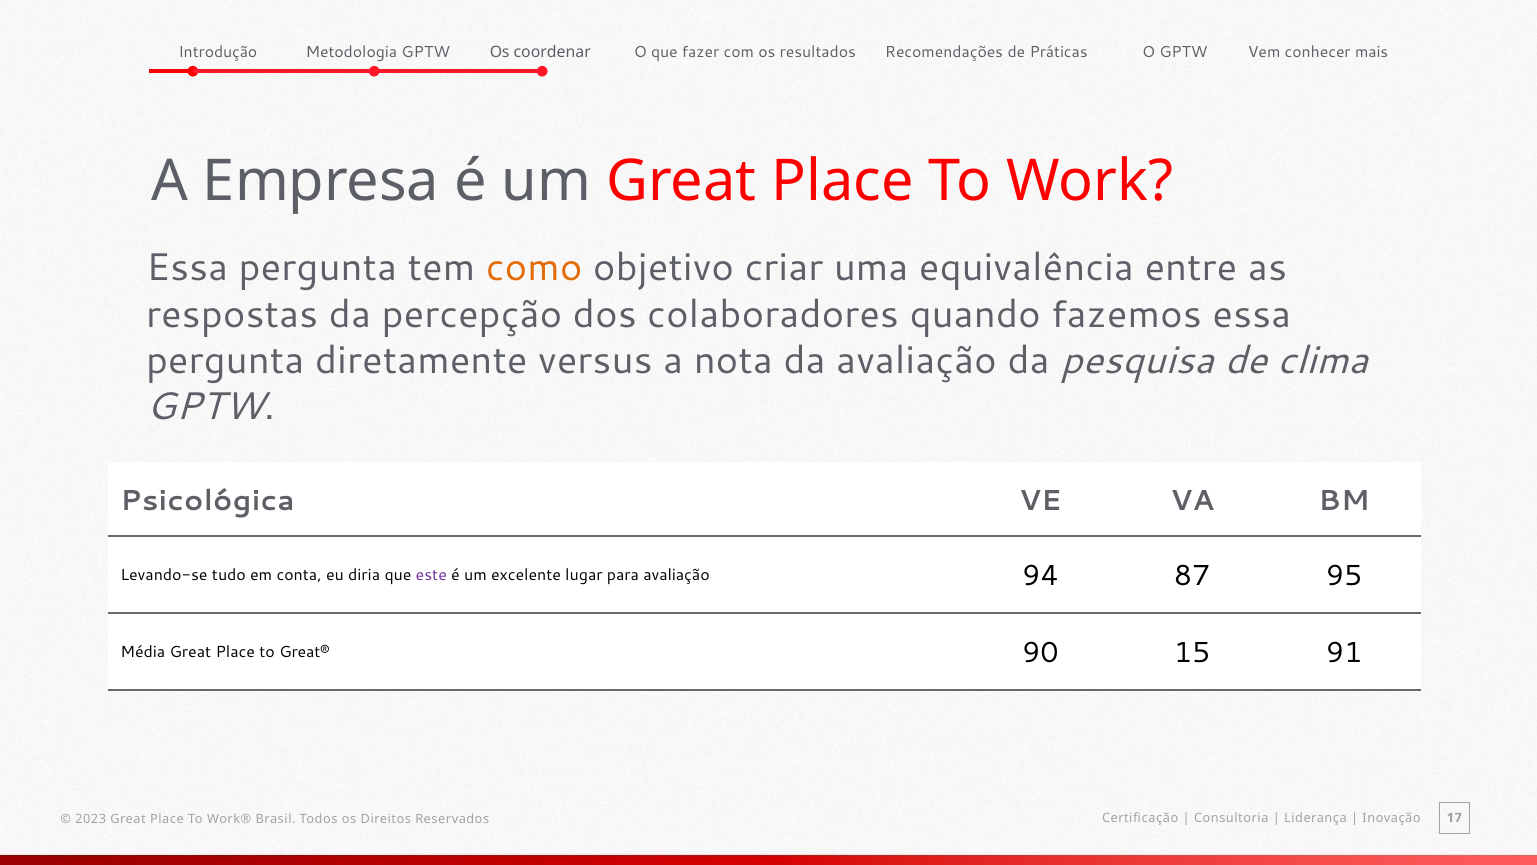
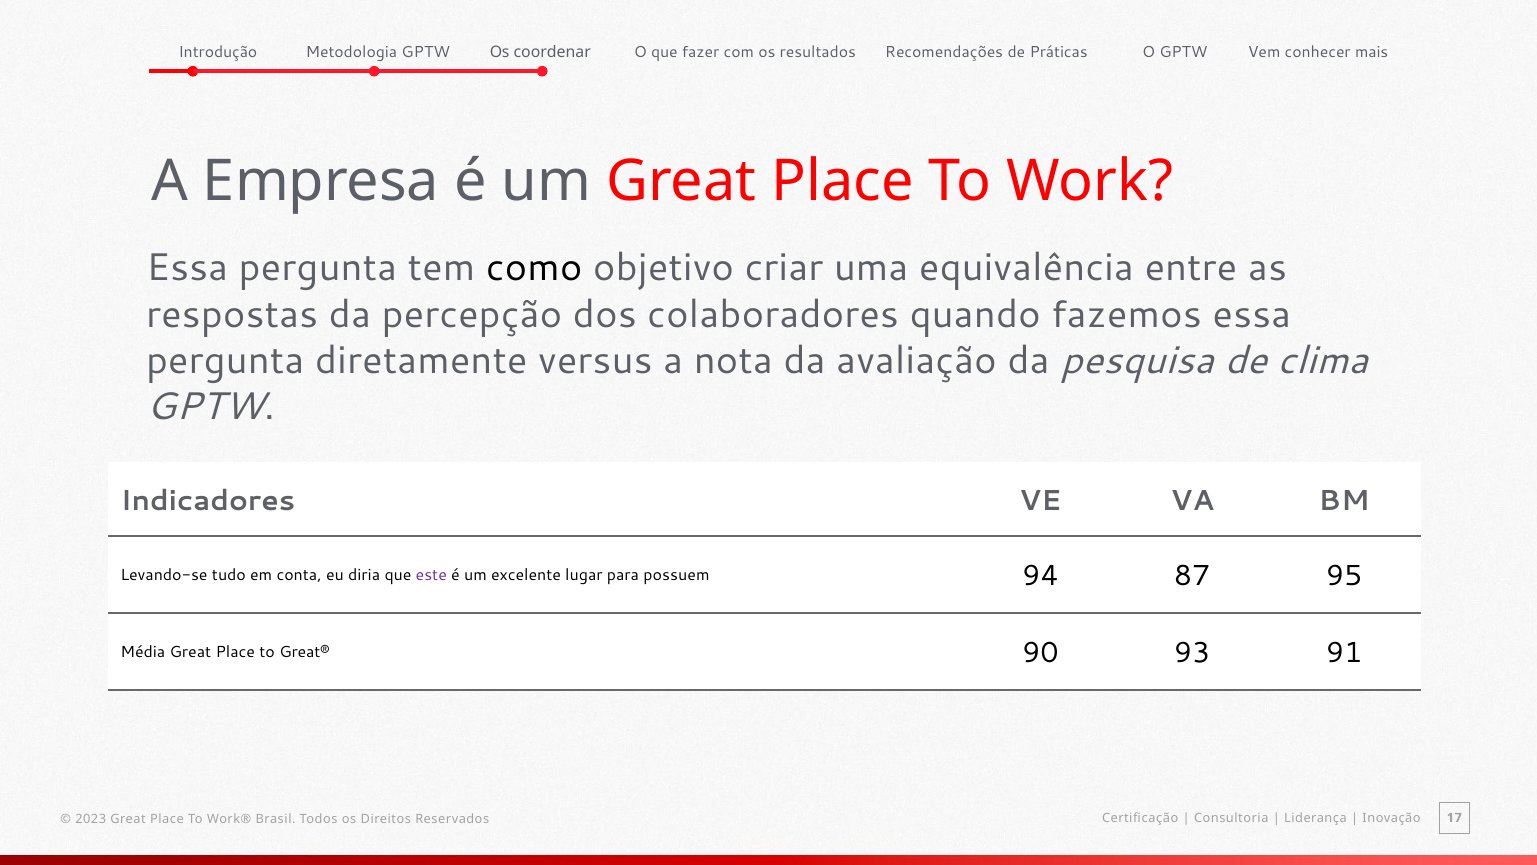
como colour: orange -> black
Psicológica: Psicológica -> Indicadores
para avaliação: avaliação -> possuem
15: 15 -> 93
